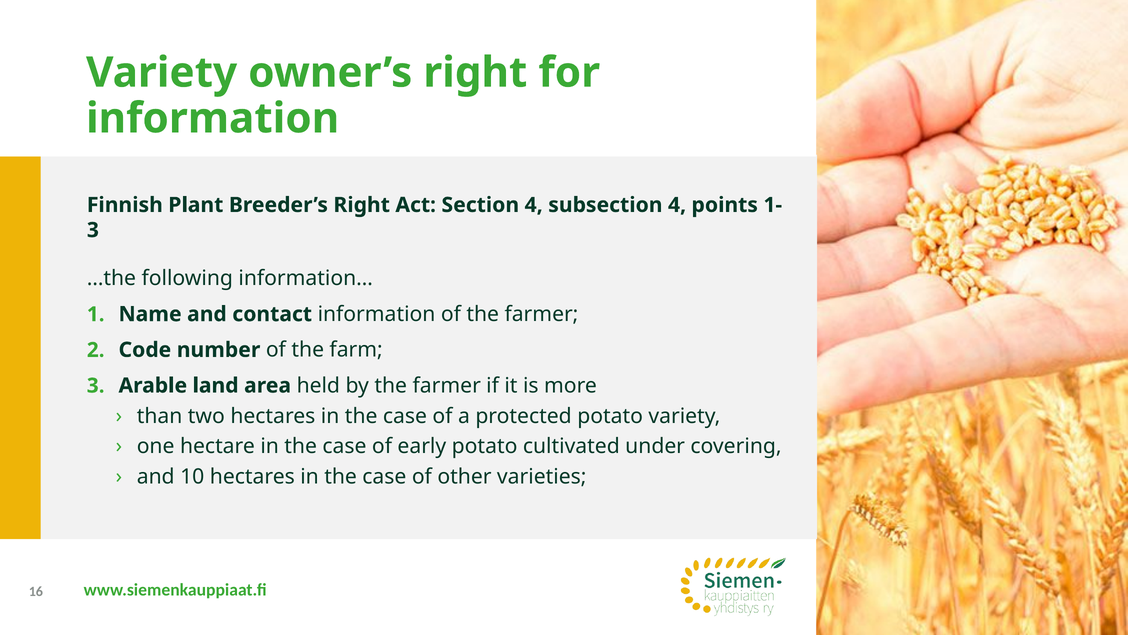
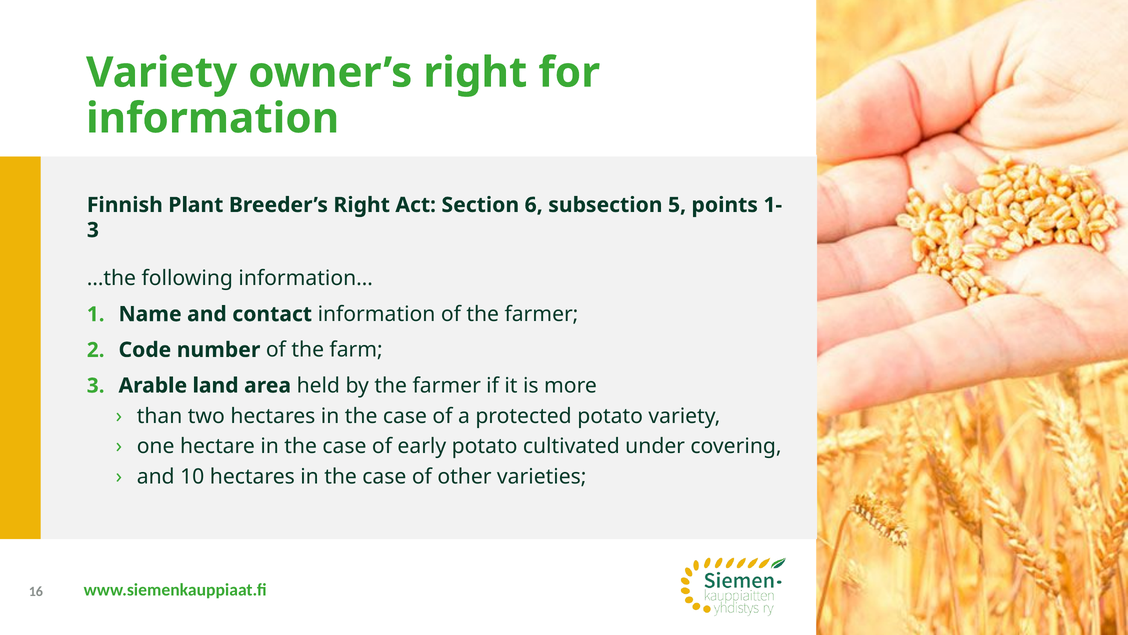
Section 4: 4 -> 6
subsection 4: 4 -> 5
